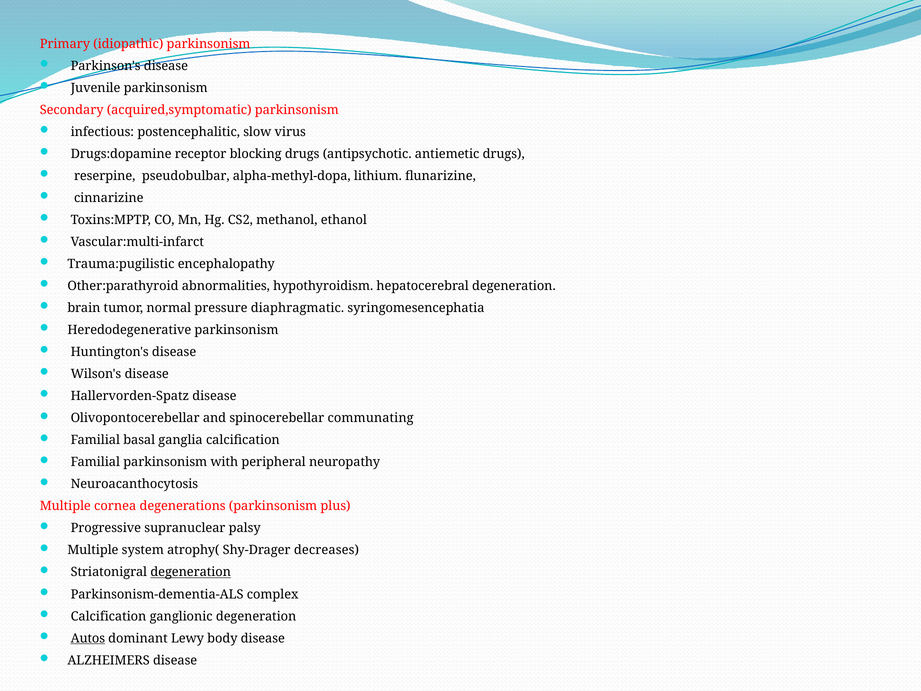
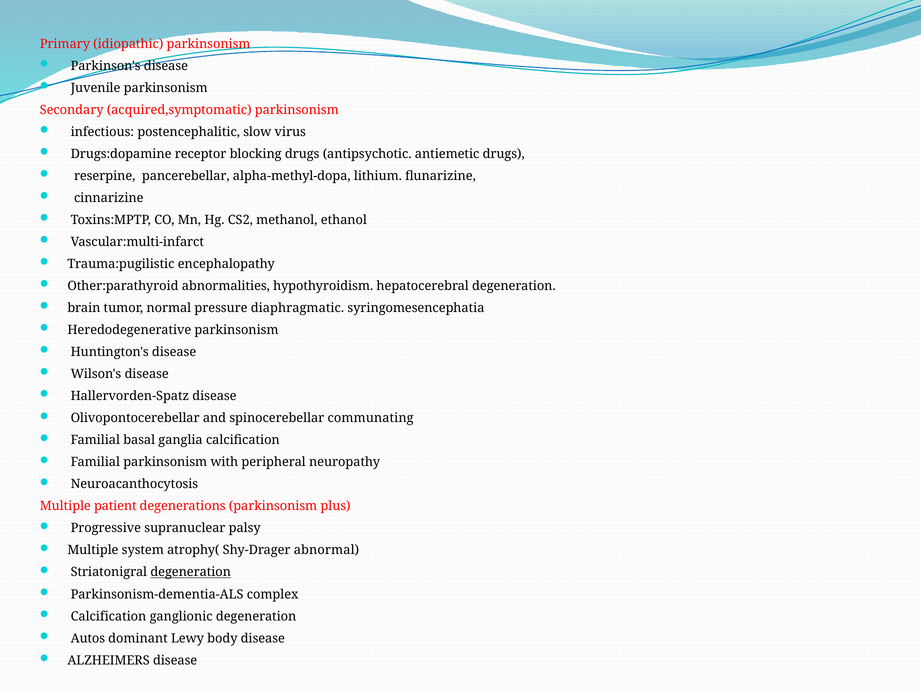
pseudobulbar: pseudobulbar -> pancerebellar
cornea: cornea -> patient
decreases: decreases -> abnormal
Autos underline: present -> none
